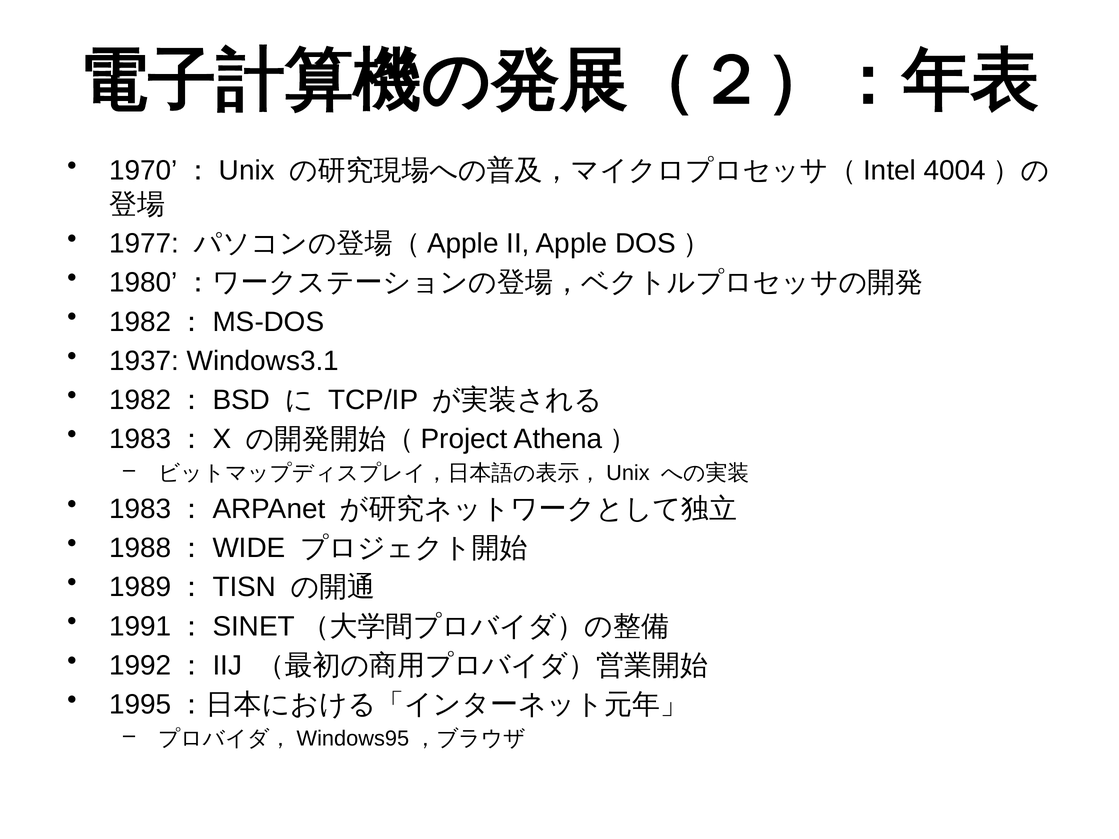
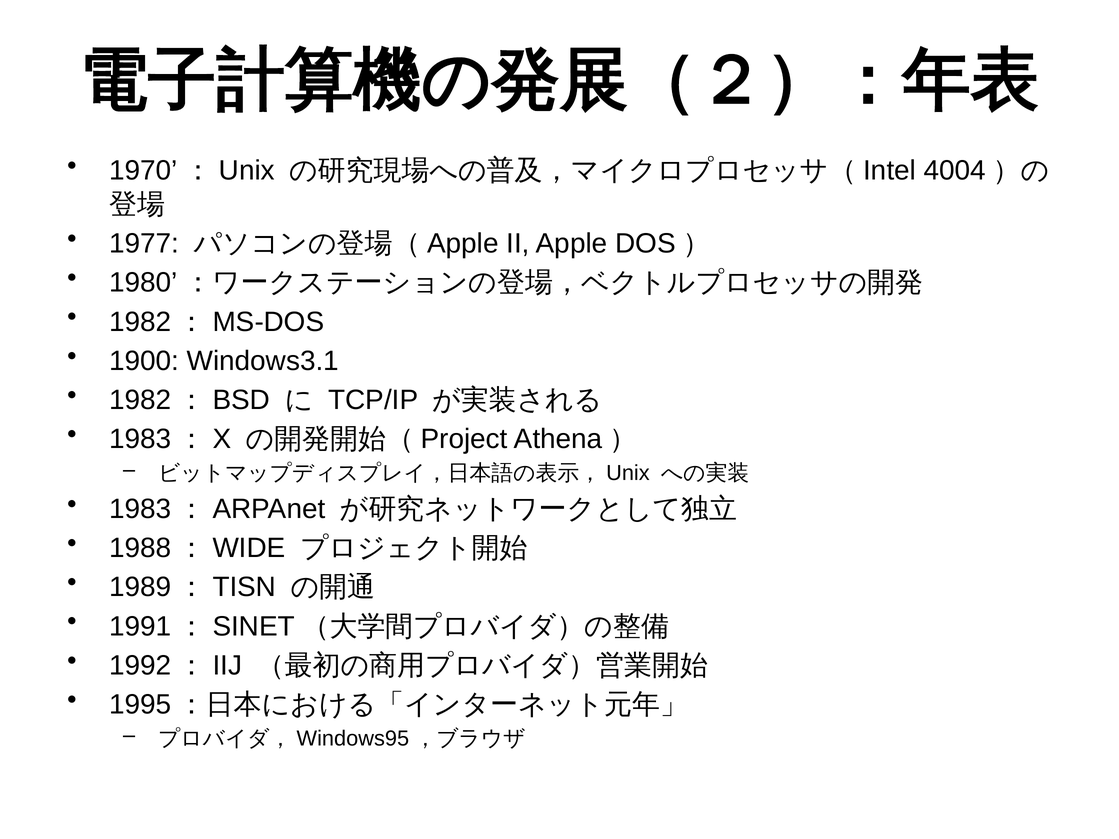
1937: 1937 -> 1900
